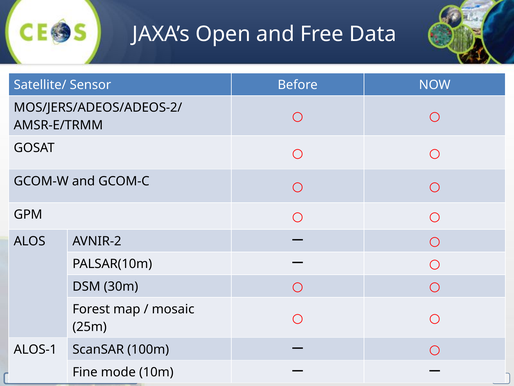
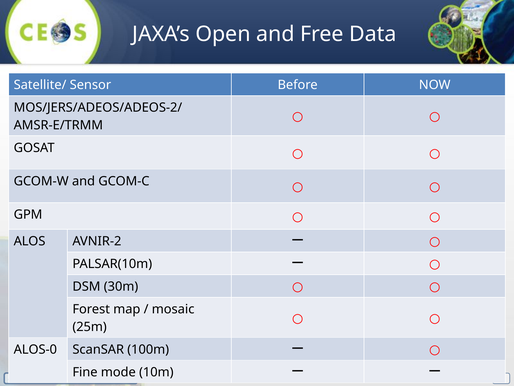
ALOS-1: ALOS-1 -> ALOS-0
